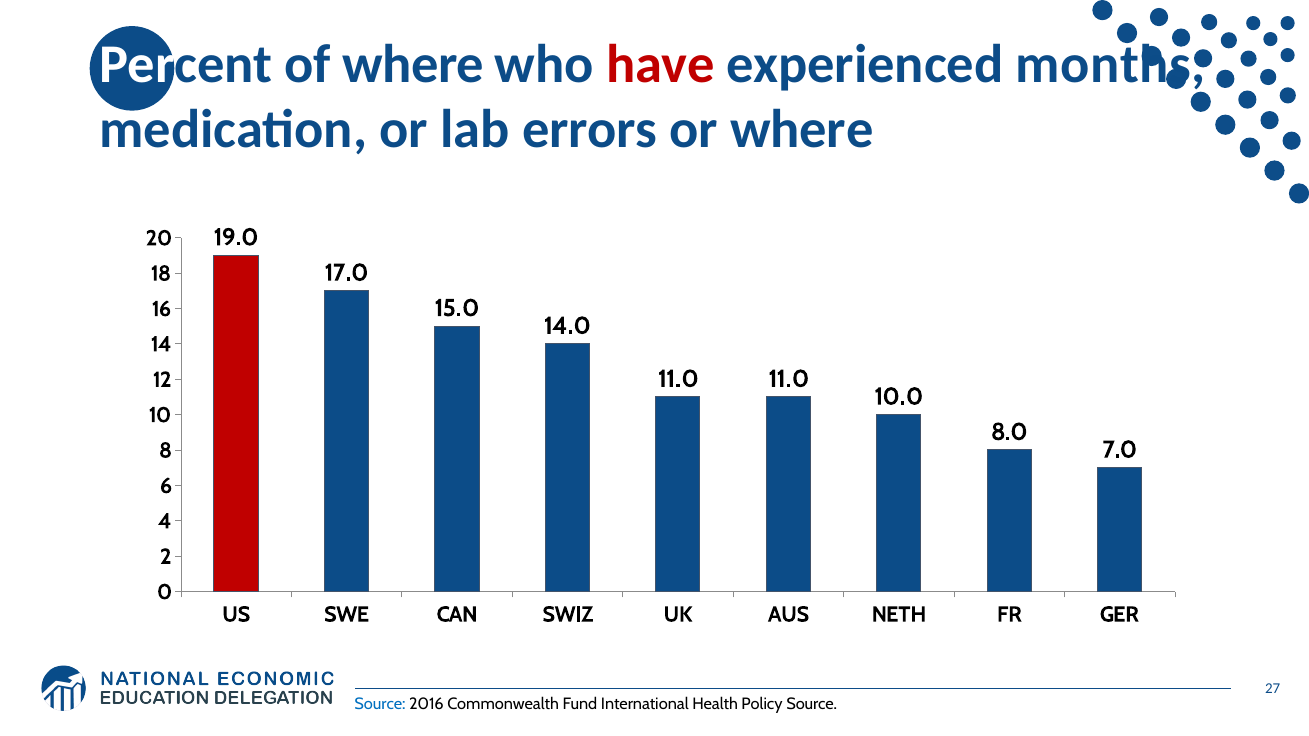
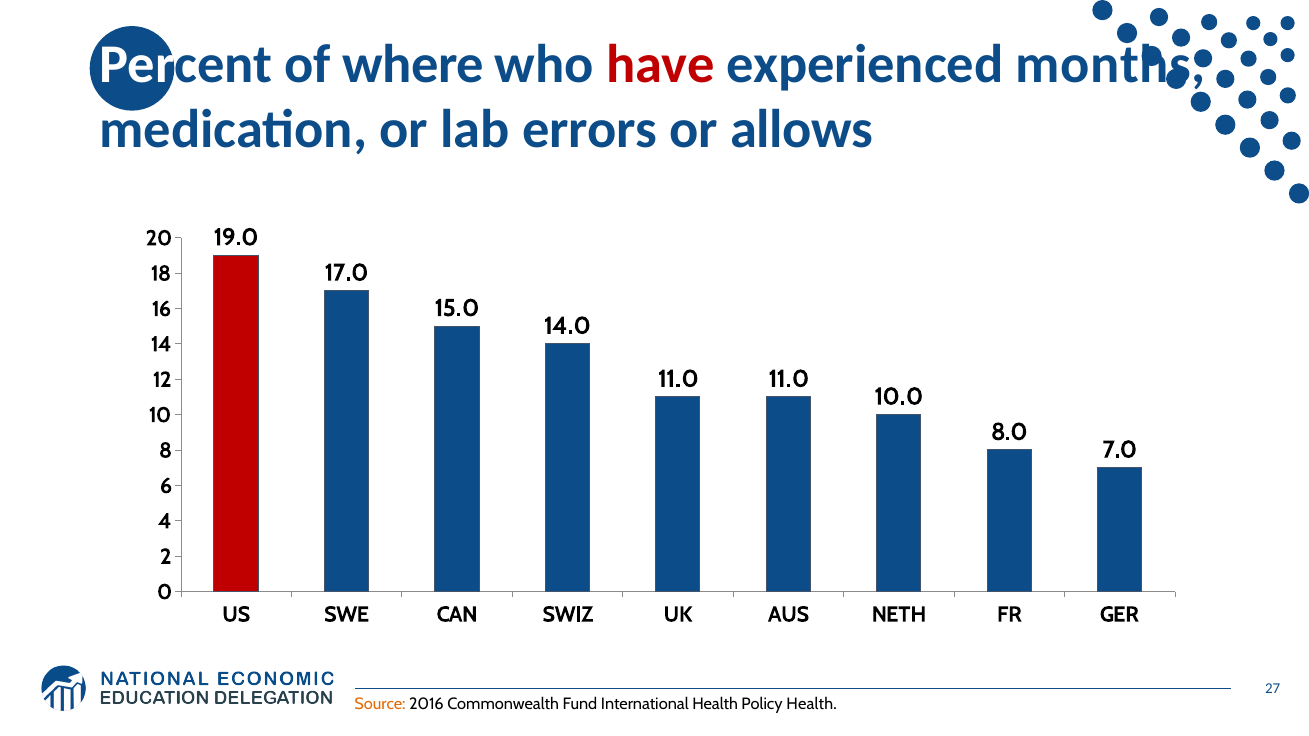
or where: where -> allows
Source at (380, 704) colour: blue -> orange
Policy Source: Source -> Health
